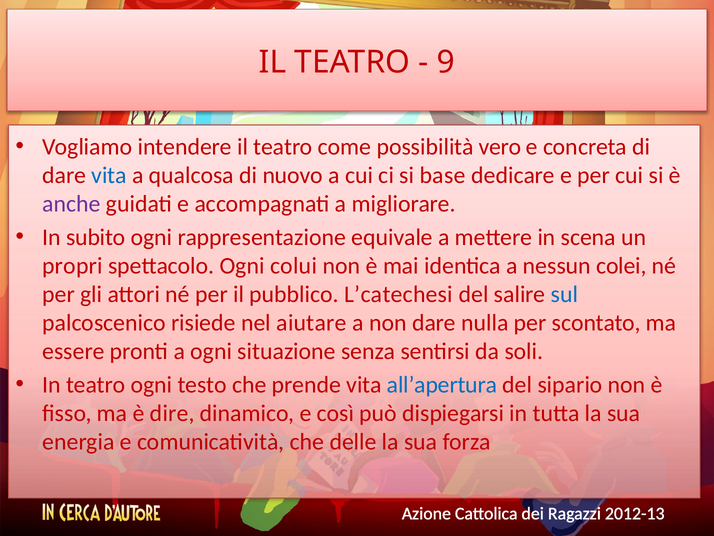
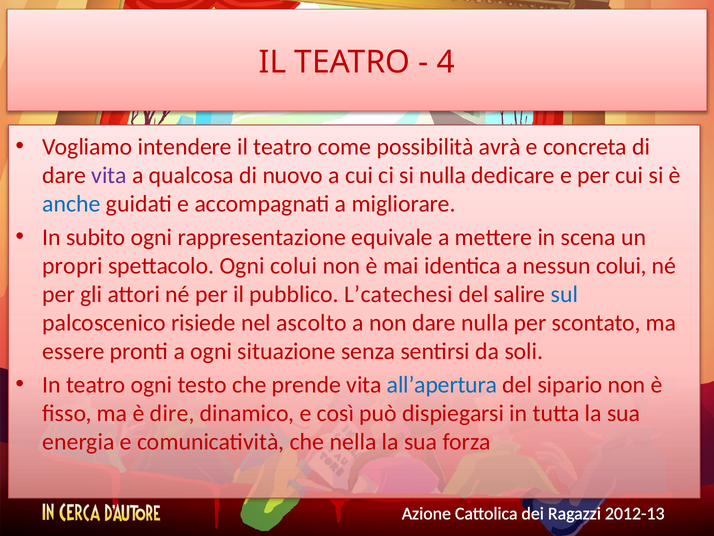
9: 9 -> 4
vero: vero -> avrà
vita at (109, 175) colour: blue -> purple
si base: base -> nulla
anche colour: purple -> blue
nessun colei: colei -> colui
aiutare: aiutare -> ascolto
delle: delle -> nella
